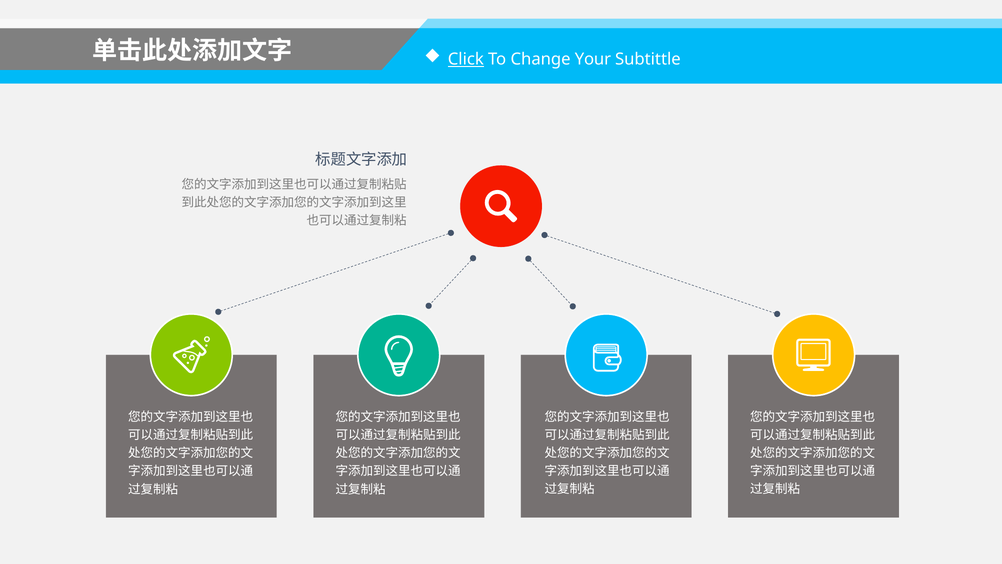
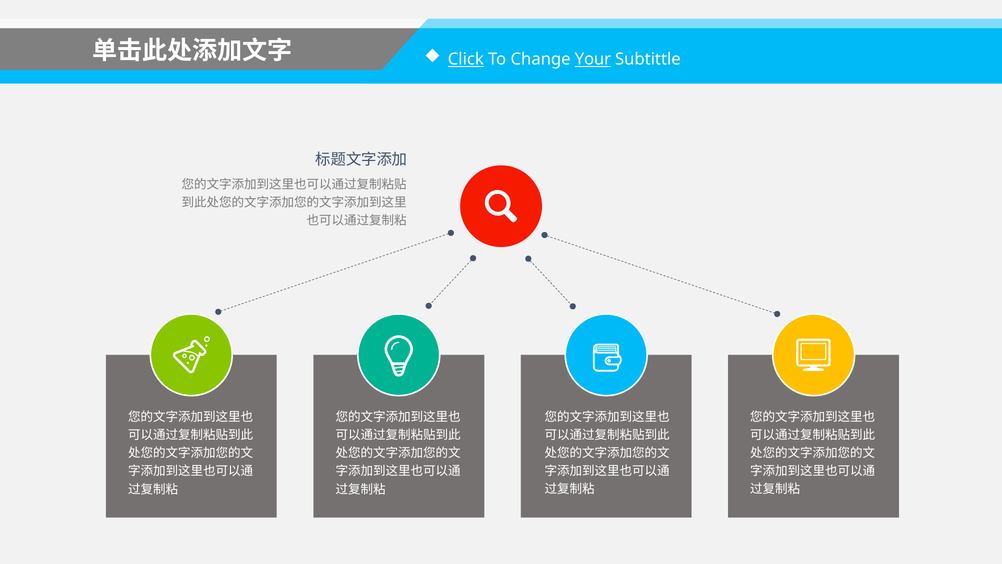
Your underline: none -> present
